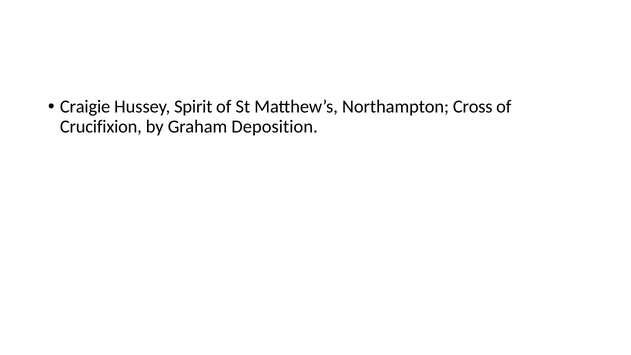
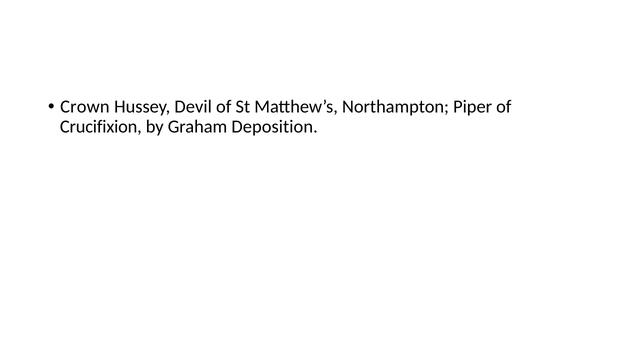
Craigie: Craigie -> Crown
Spirit: Spirit -> Devil
Cross: Cross -> Piper
